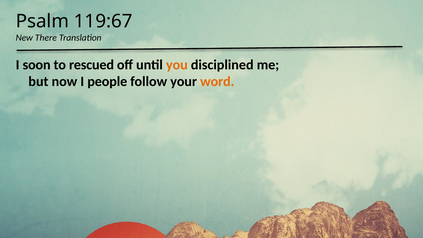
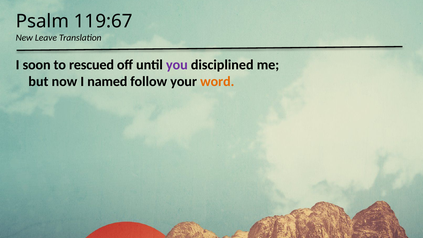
There: There -> Leave
you colour: orange -> purple
people: people -> named
